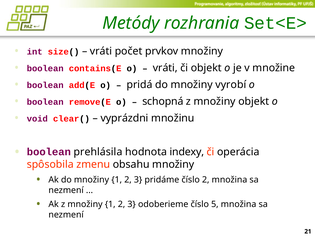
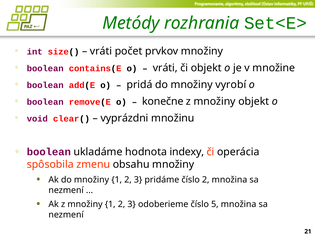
schopná: schopná -> konečne
prehlásila: prehlásila -> ukladáme
